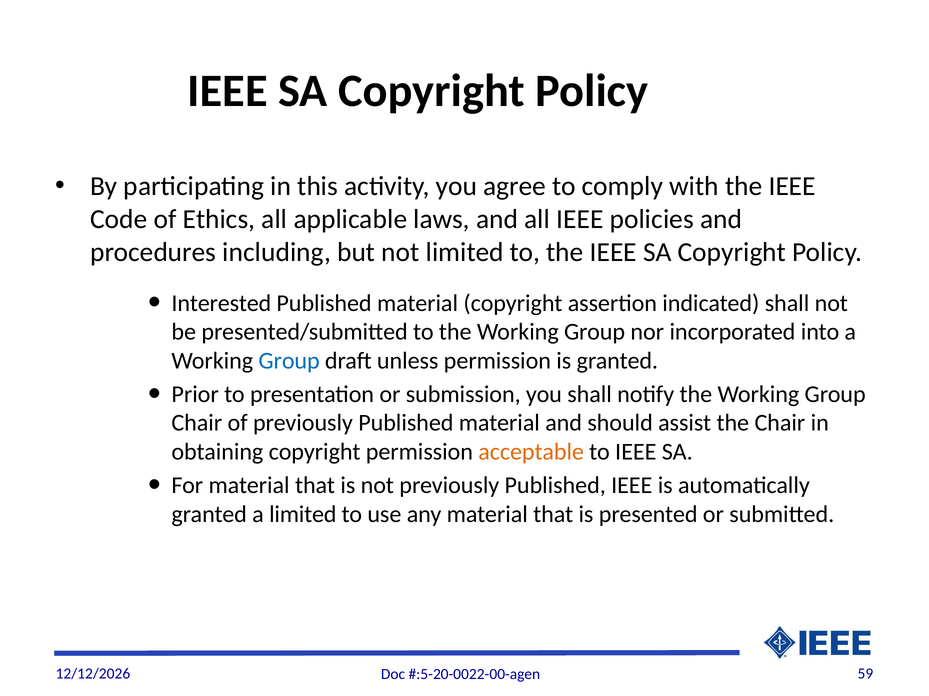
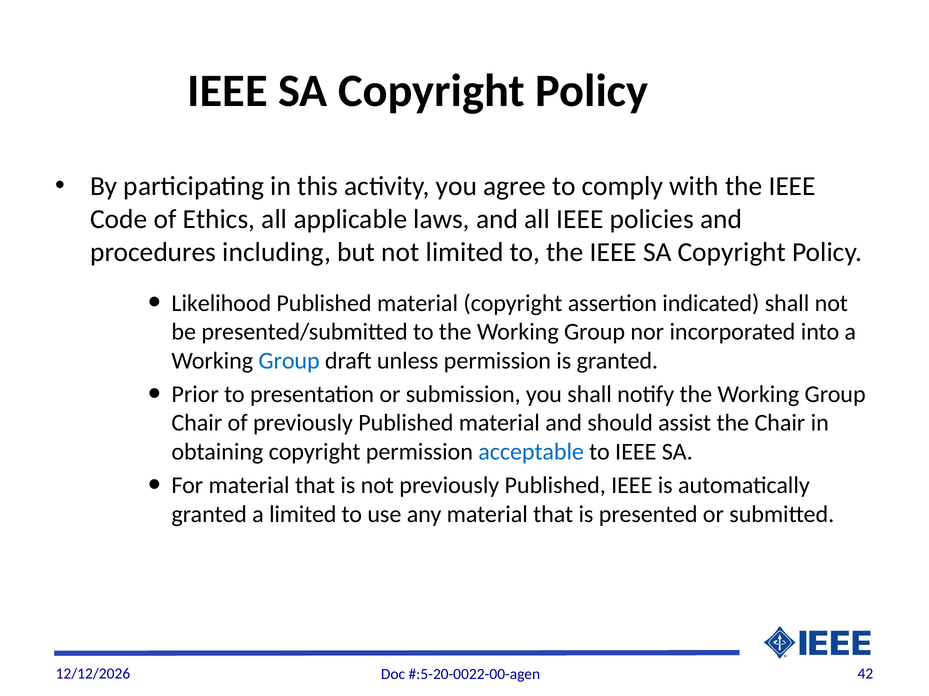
Interested: Interested -> Likelihood
acceptable colour: orange -> blue
59: 59 -> 42
